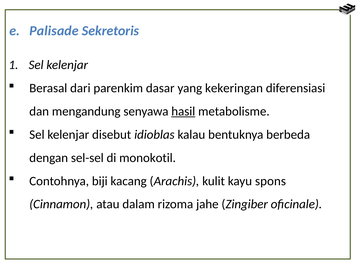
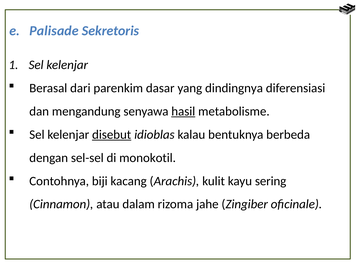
kekeringan: kekeringan -> dindingnya
disebut underline: none -> present
spons: spons -> sering
